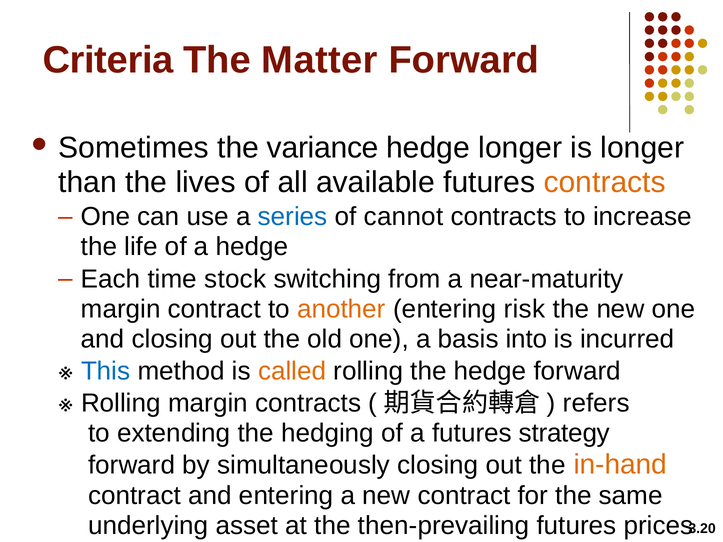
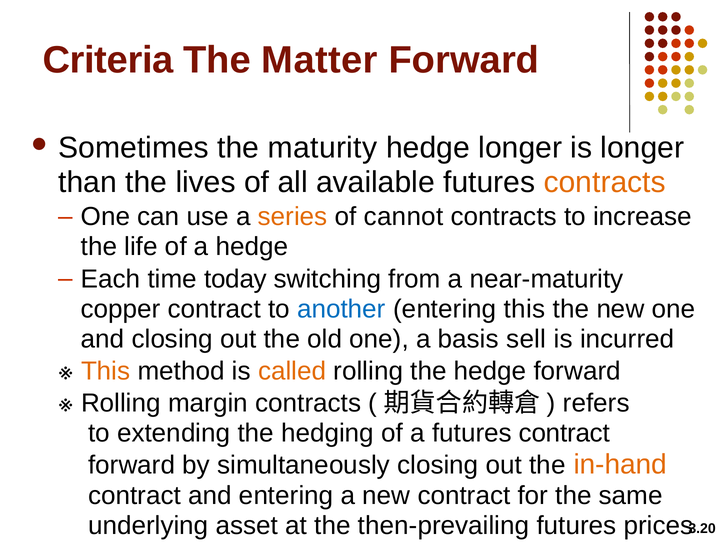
variance: variance -> maturity
series colour: blue -> orange
stock: stock -> today
margin at (121, 309): margin -> copper
another colour: orange -> blue
entering risk: risk -> this
into: into -> sell
This at (106, 371) colour: blue -> orange
futures strategy: strategy -> contract
